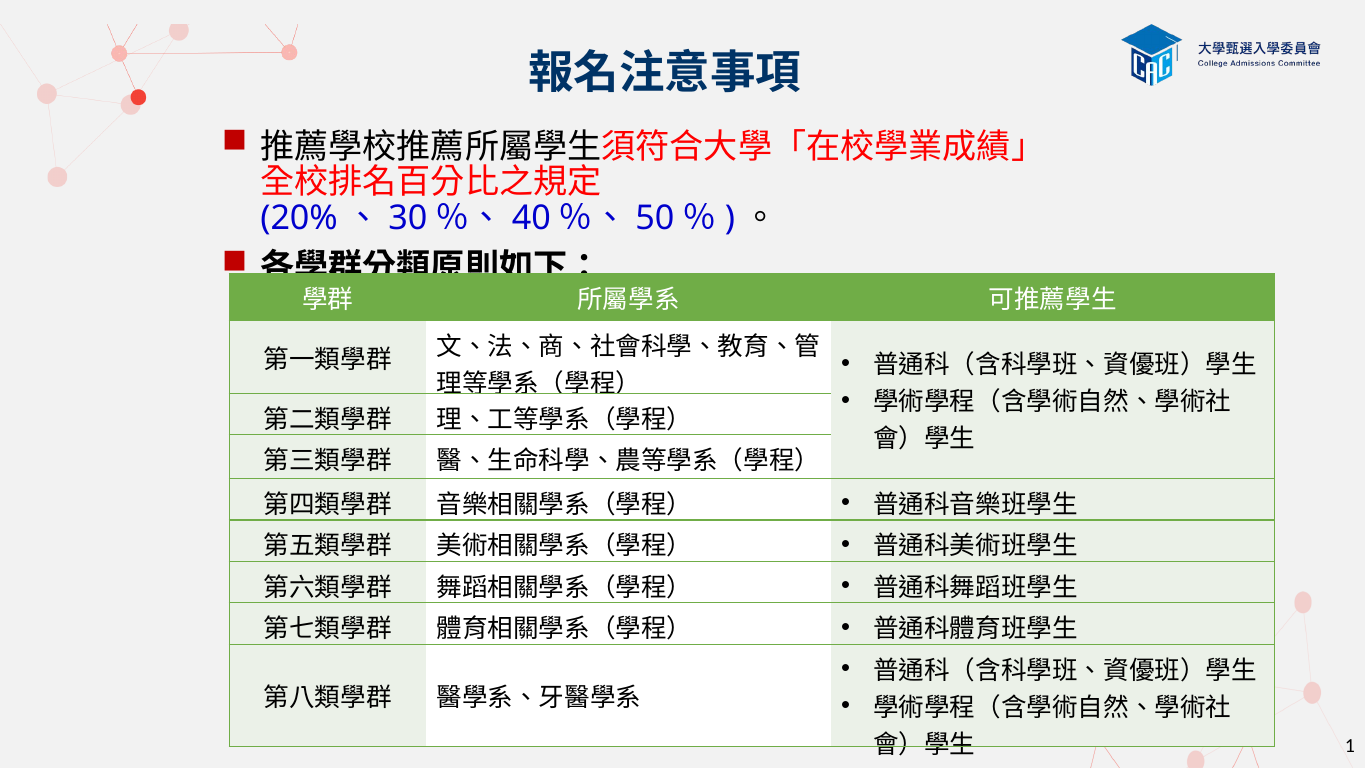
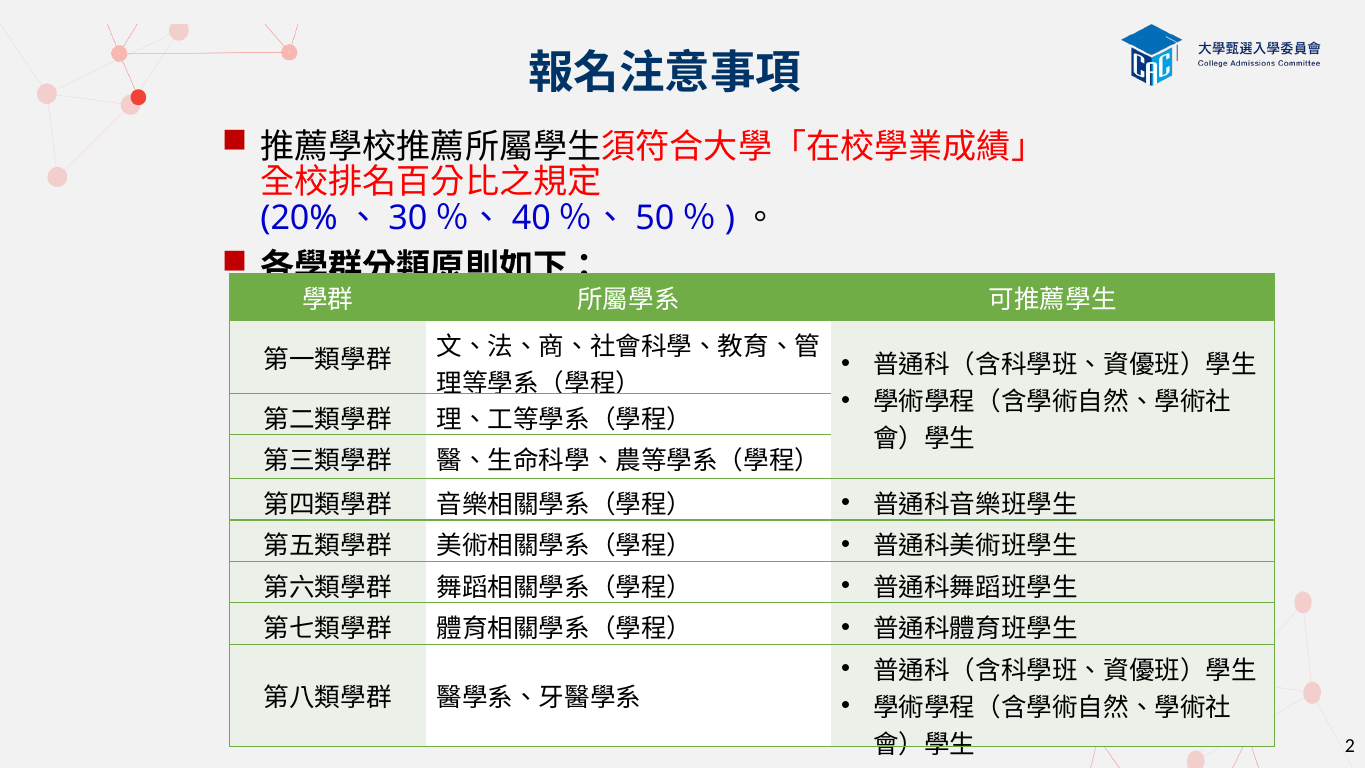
1: 1 -> 2
